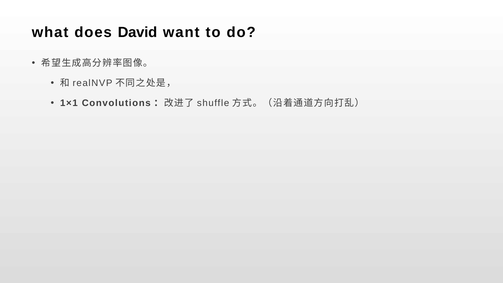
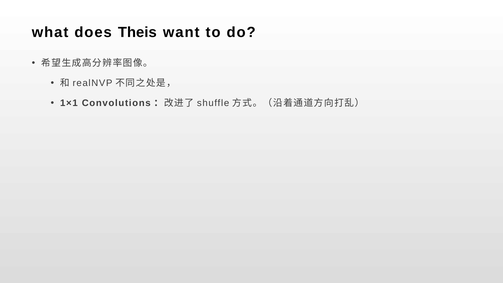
David: David -> Theis
